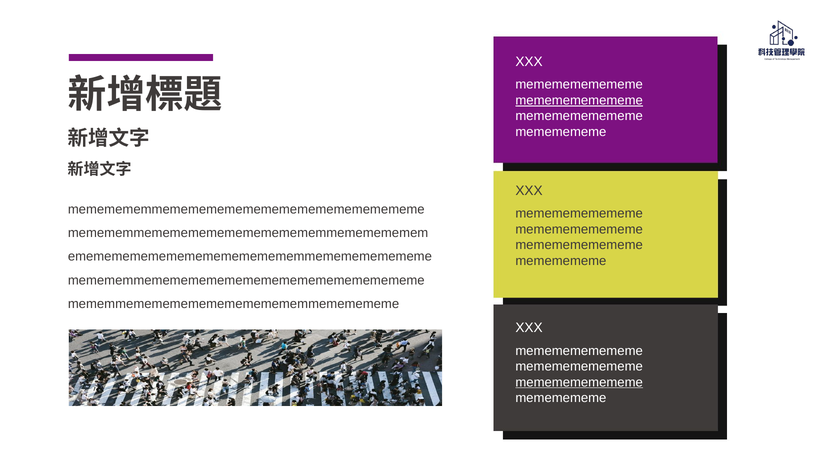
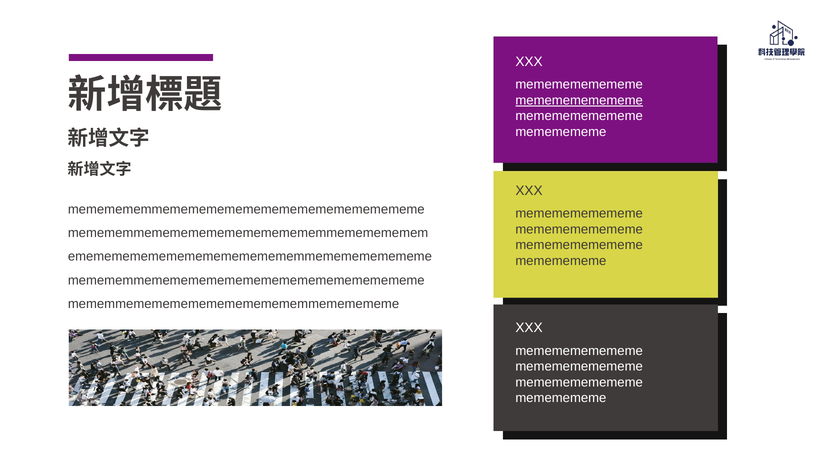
mememememememe at (579, 382) underline: present -> none
